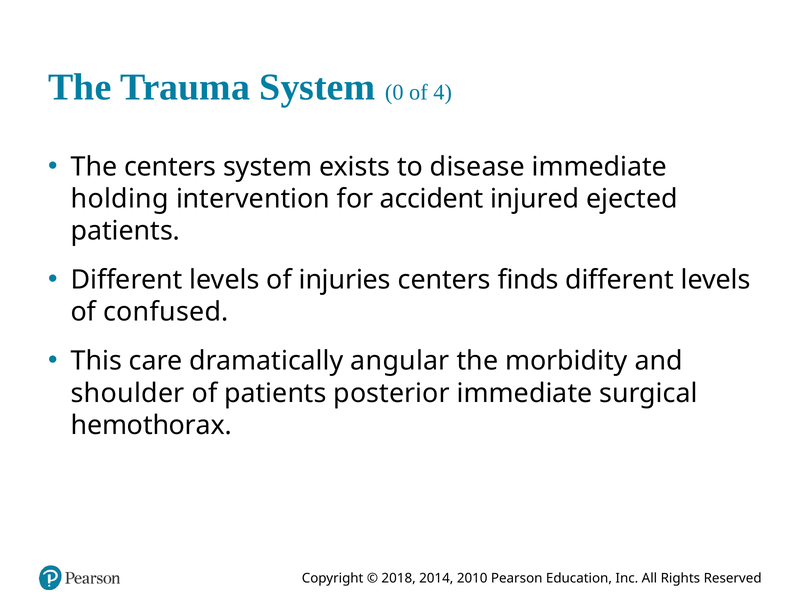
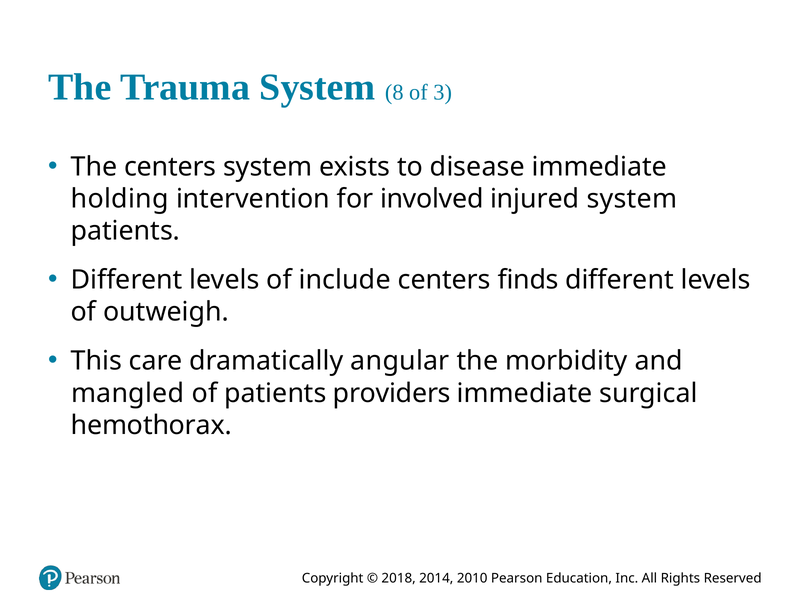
0: 0 -> 8
4: 4 -> 3
accident: accident -> involved
injured ejected: ejected -> system
injuries: injuries -> include
confused: confused -> outweigh
shoulder: shoulder -> mangled
posterior: posterior -> providers
